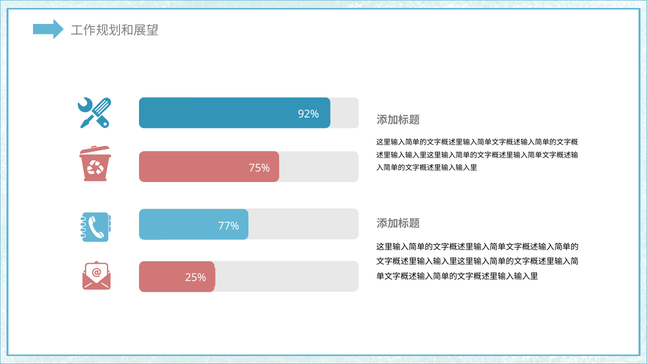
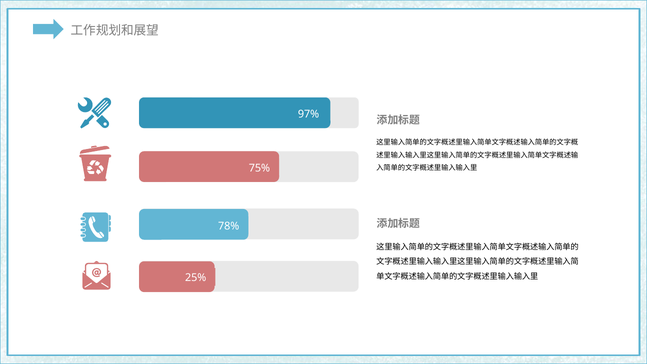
92%: 92% -> 97%
77%: 77% -> 78%
